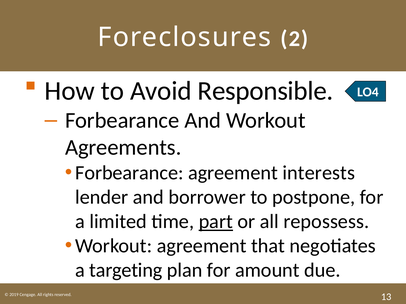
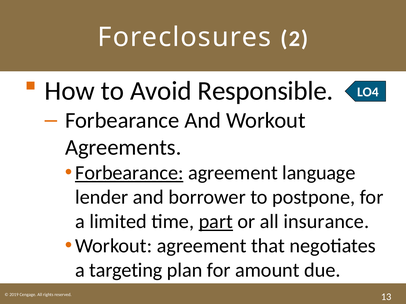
Forbearance at (129, 173) underline: none -> present
interests: interests -> language
repossess: repossess -> insurance
